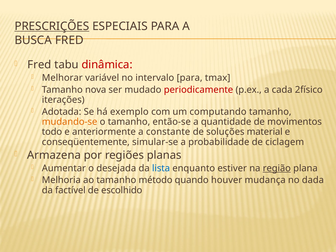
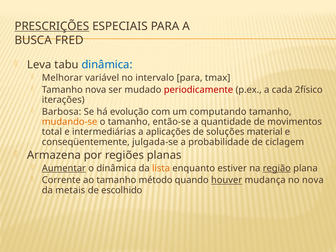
Fred at (39, 65): Fred -> Leva
dinâmica at (107, 65) colour: red -> blue
Adotada: Adotada -> Barbosa
exemplo: exemplo -> evolução
todo: todo -> total
anteriormente: anteriormente -> intermediárias
constante: constante -> aplicações
simular-se: simular-se -> julgada-se
Aumentar underline: none -> present
o desejada: desejada -> dinâmica
lista colour: blue -> orange
Melhoria: Melhoria -> Corrente
houver underline: none -> present
no dada: dada -> nova
factível: factível -> metais
